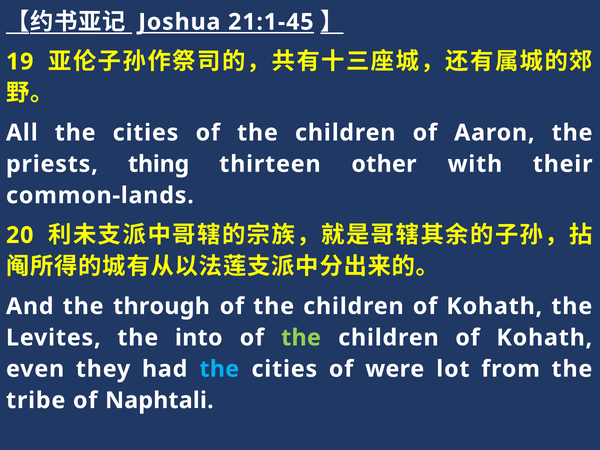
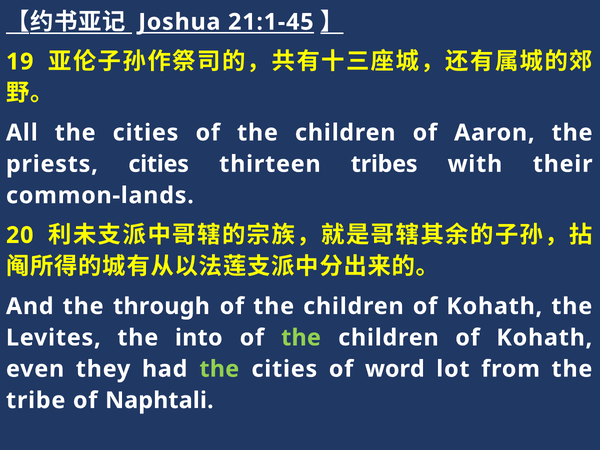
priests thing: thing -> cities
other: other -> tribes
the at (219, 369) colour: light blue -> light green
were: were -> word
